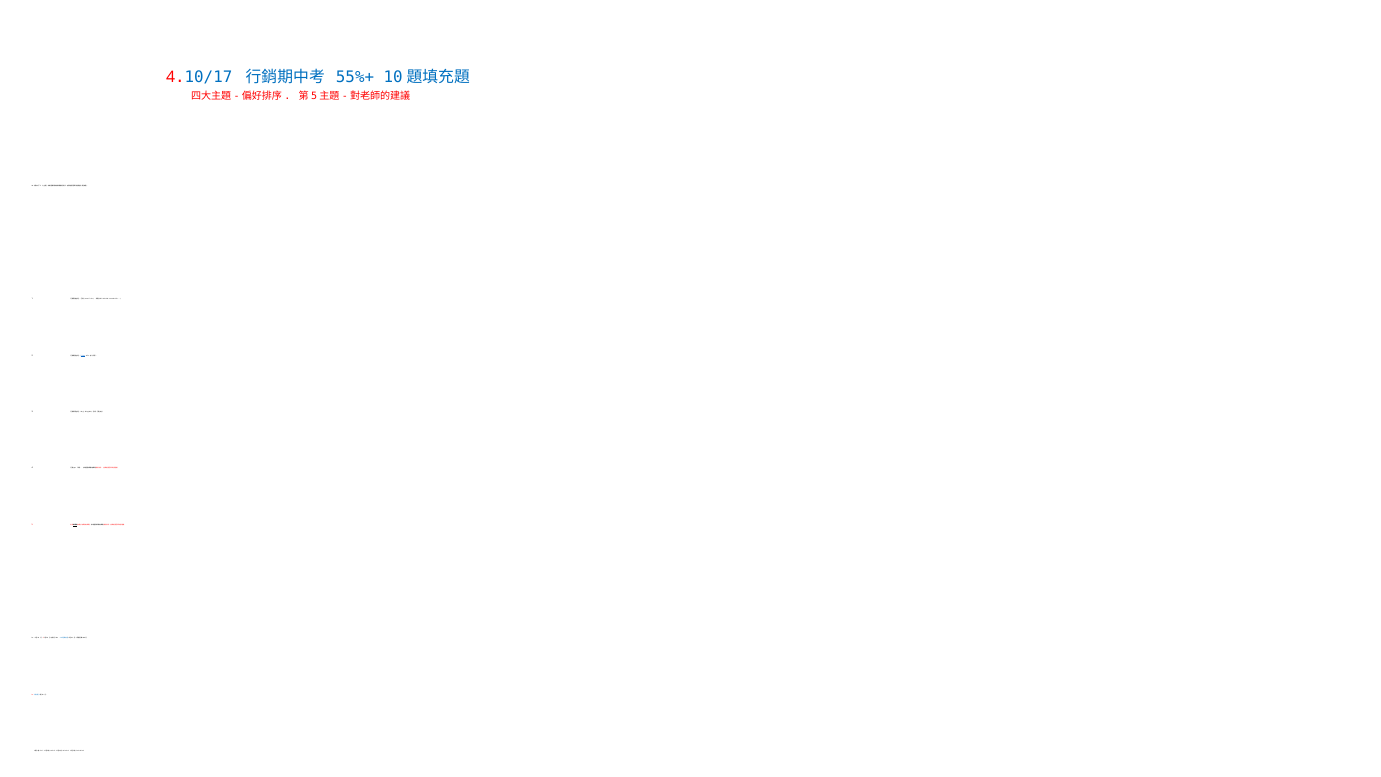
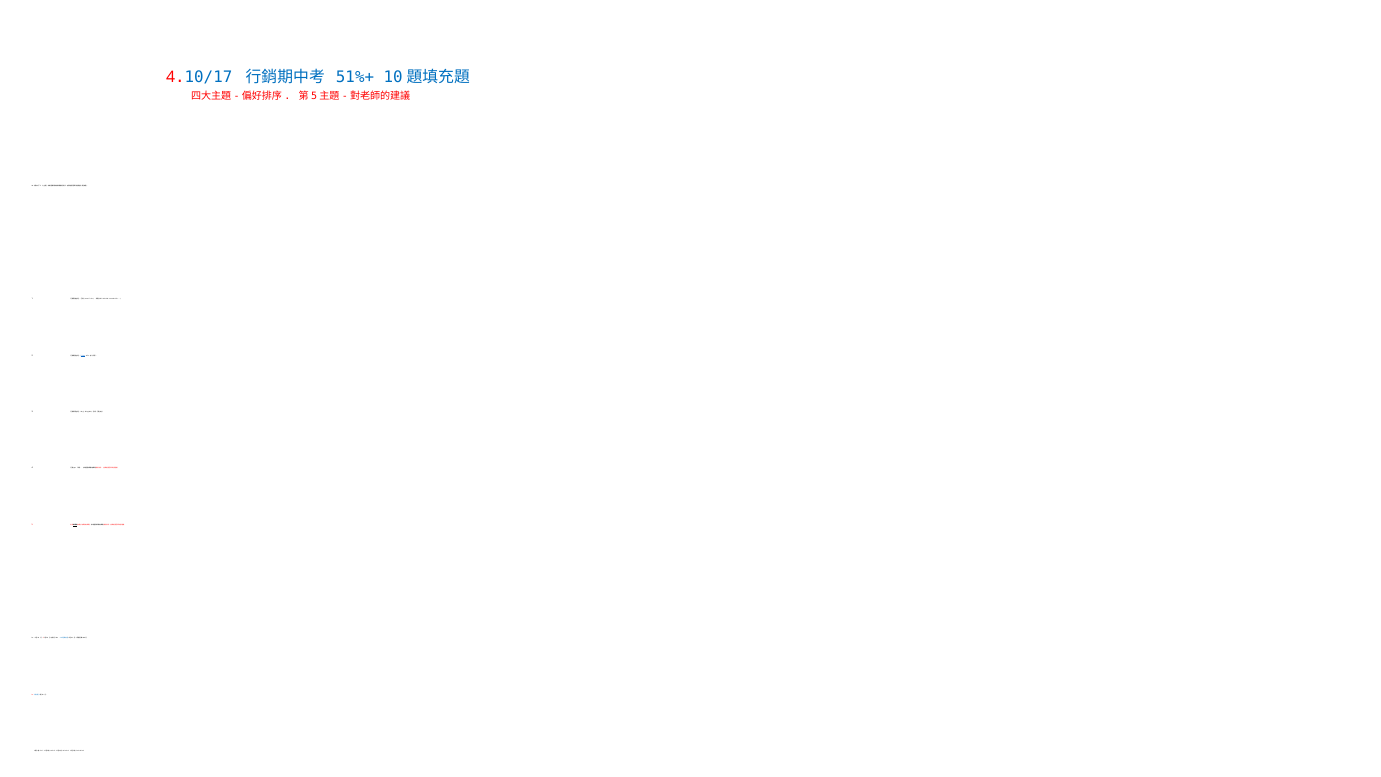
55%+: 55%+ -> 51%+
